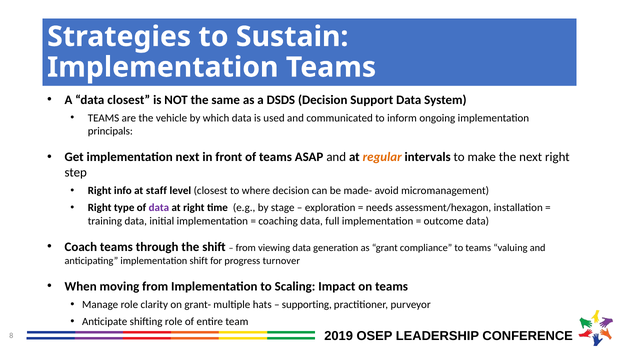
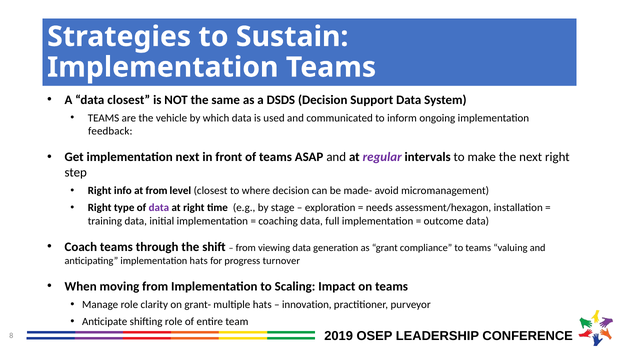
principals: principals -> feedback
regular colour: orange -> purple
at staff: staff -> from
implementation shift: shift -> hats
supporting: supporting -> innovation
